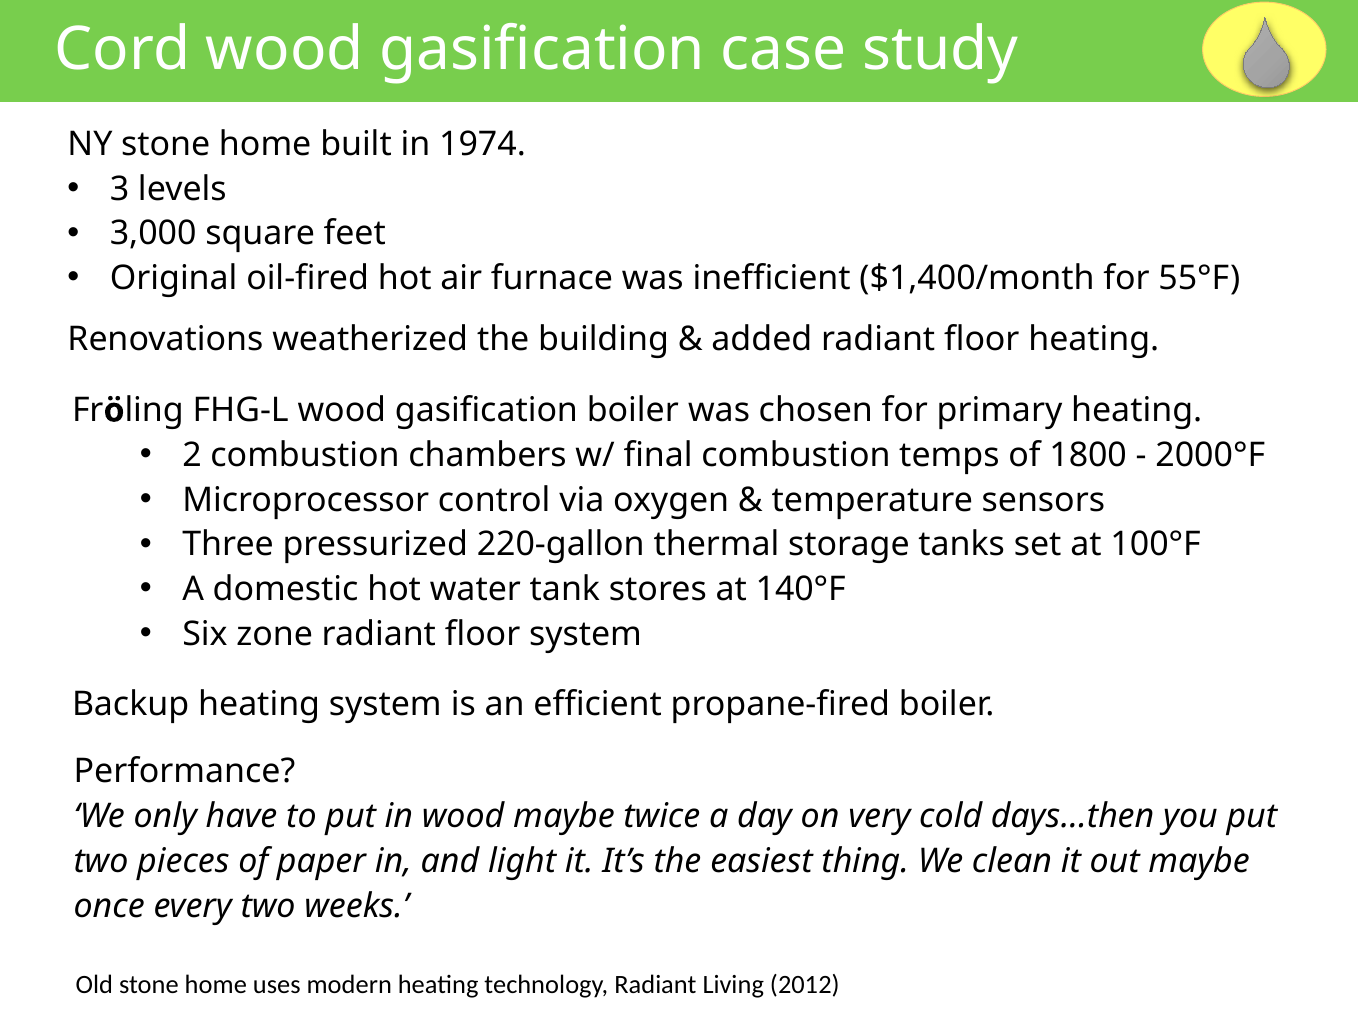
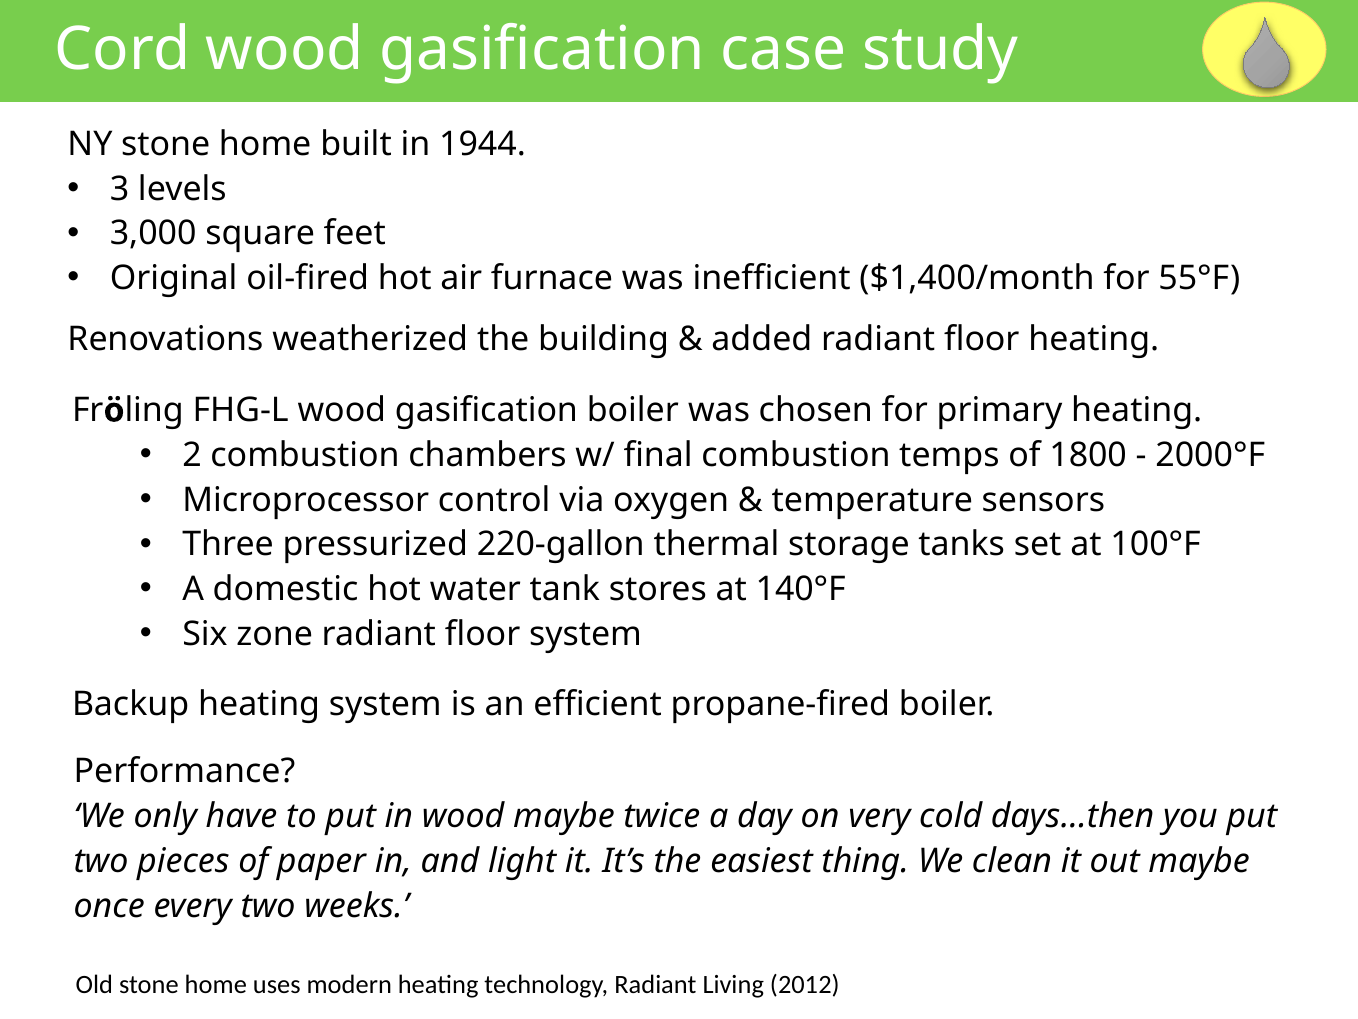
1974: 1974 -> 1944
